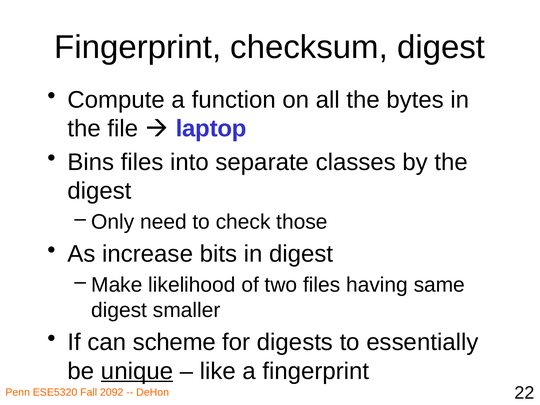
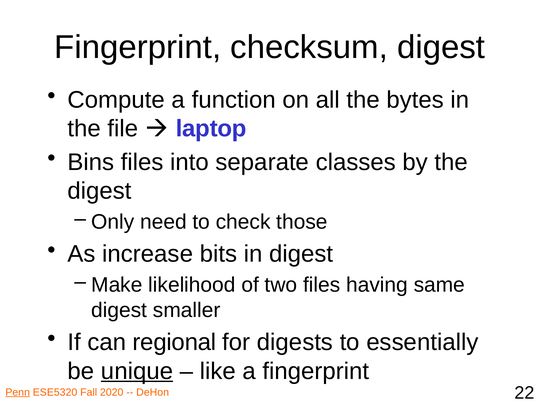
scheme: scheme -> regional
Penn underline: none -> present
2092: 2092 -> 2020
